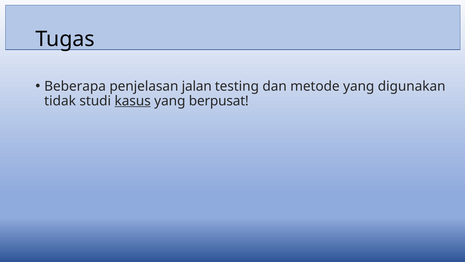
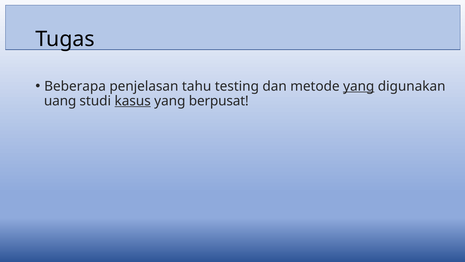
jalan: jalan -> tahu
yang at (359, 86) underline: none -> present
tidak: tidak -> uang
